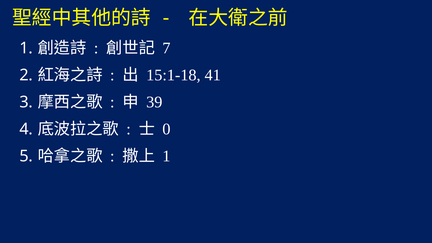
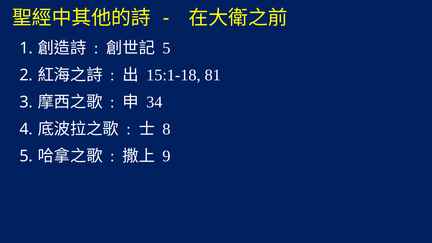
7 at (166, 48): 7 -> 5
41: 41 -> 81
39: 39 -> 34
0: 0 -> 8
1 at (166, 156): 1 -> 9
